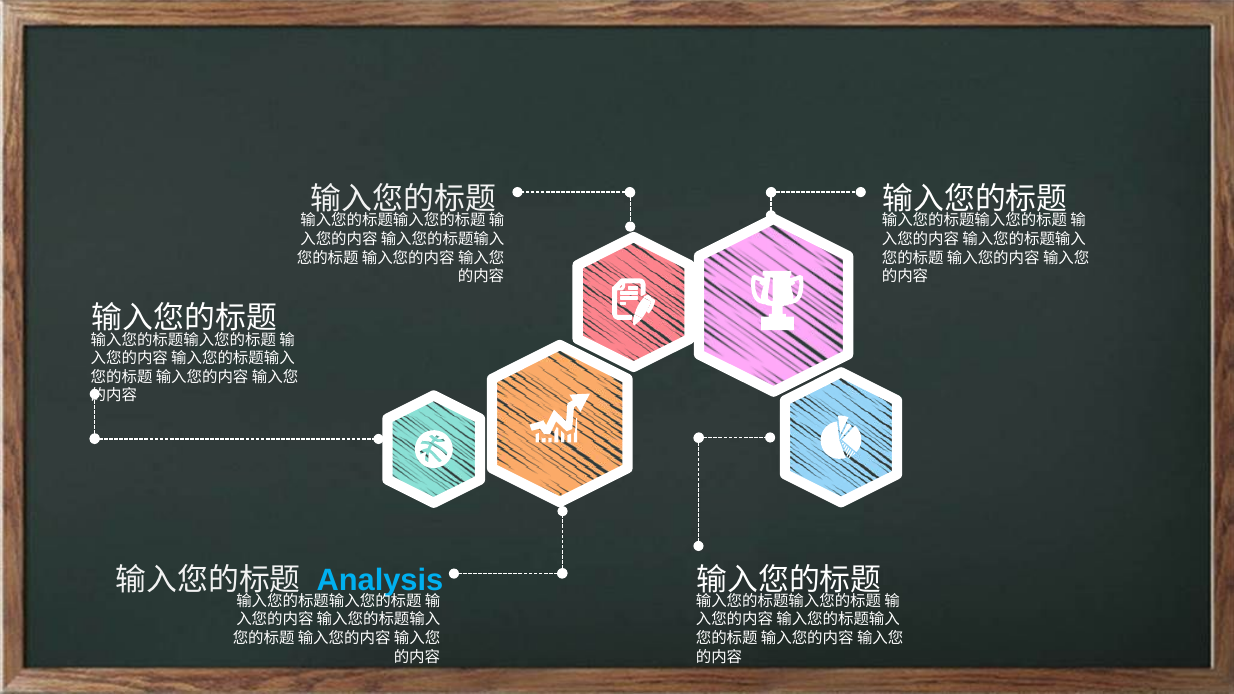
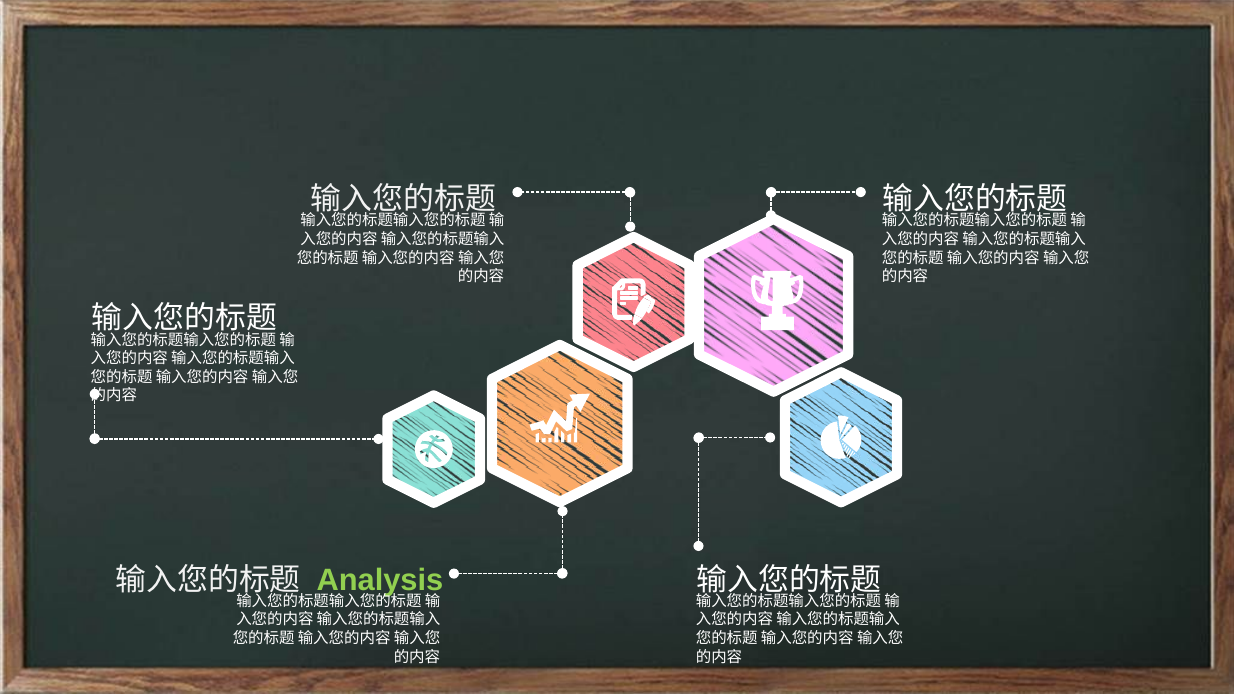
Analysis colour: light blue -> light green
